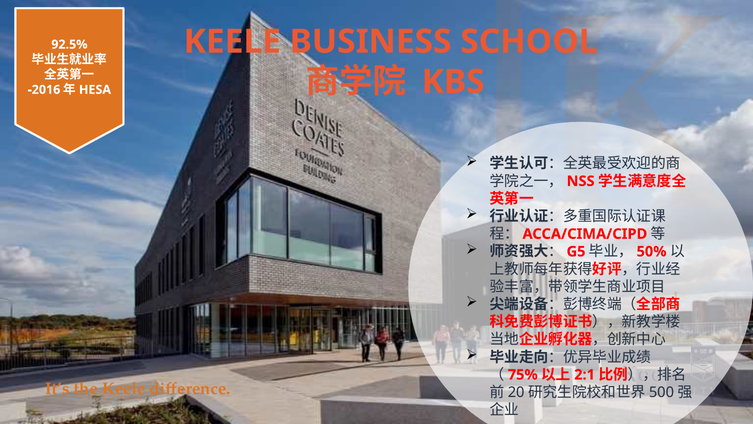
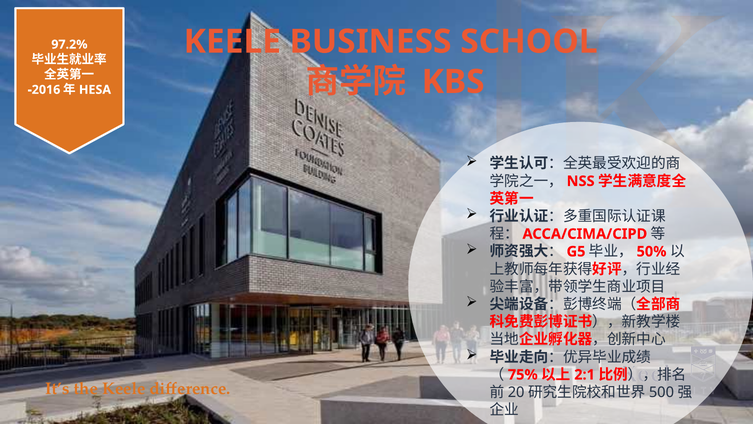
92.5%: 92.5% -> 97.2%
